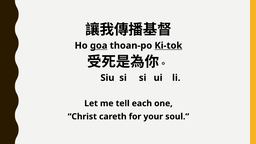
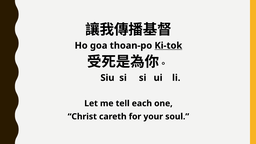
goa underline: present -> none
